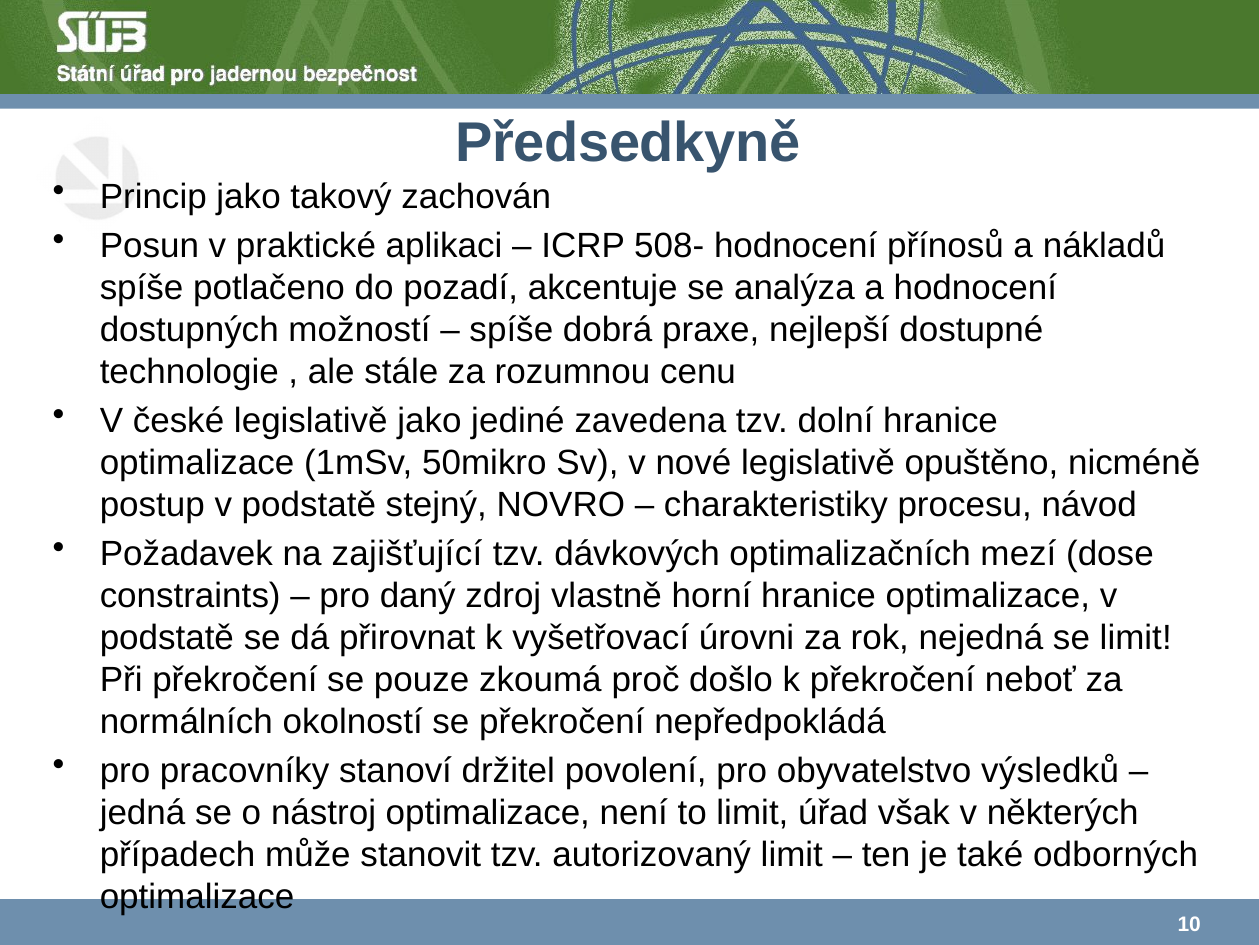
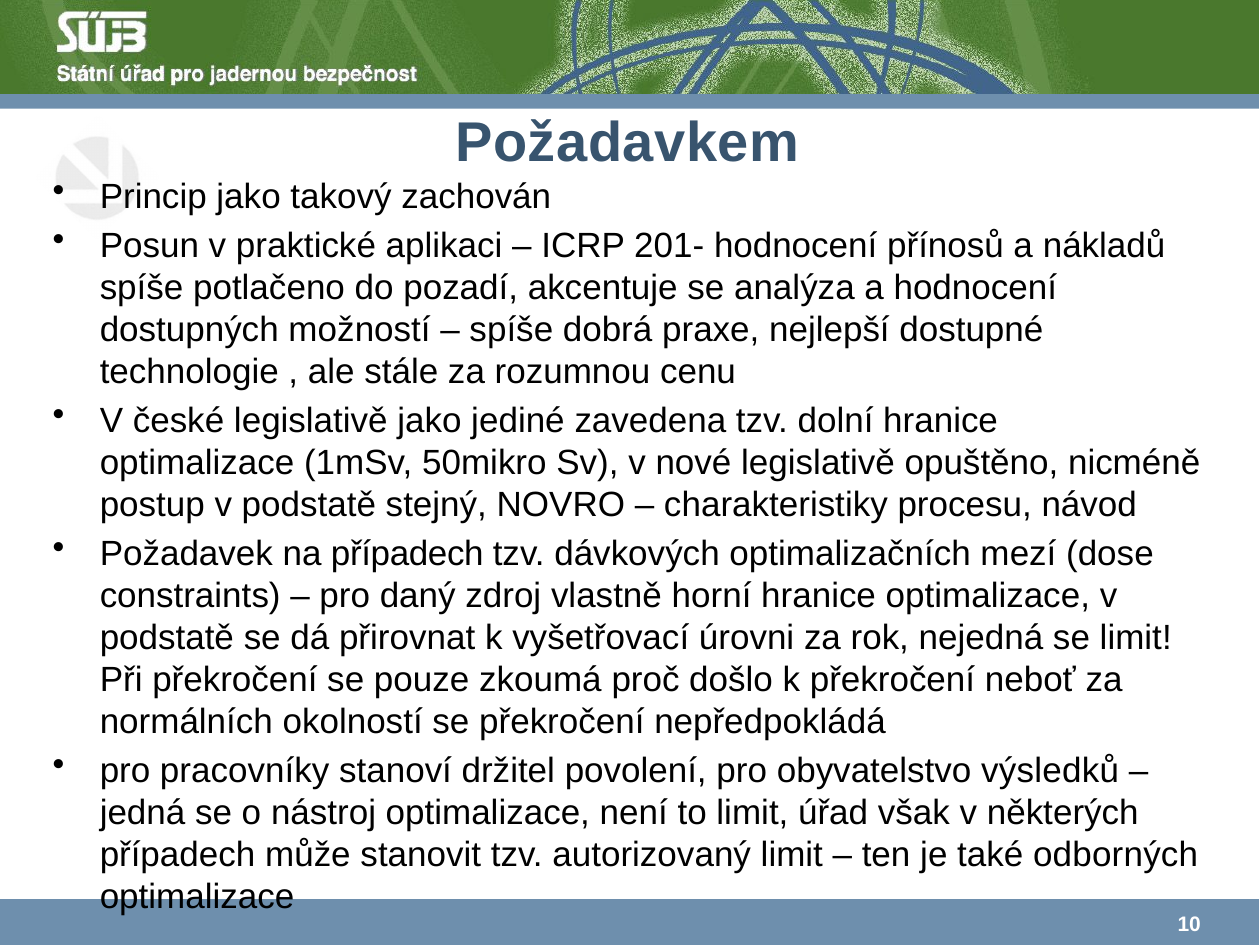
Předsedkyně: Předsedkyně -> Požadavkem
508-: 508- -> 201-
na zajišťující: zajišťující -> případech
